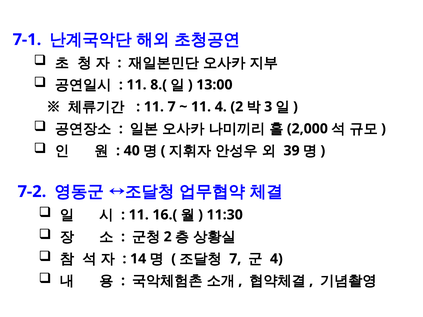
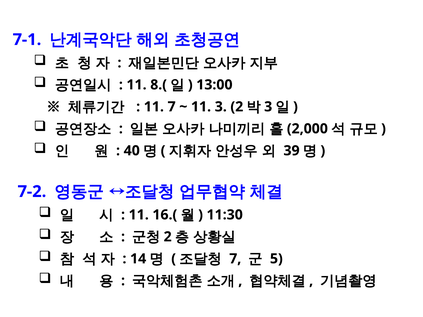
11 4: 4 -> 3
4 at (276, 259): 4 -> 5
